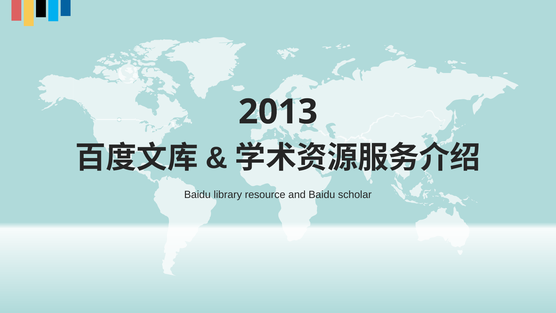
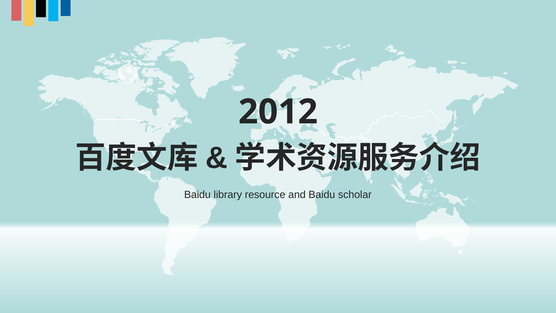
2013: 2013 -> 2012
